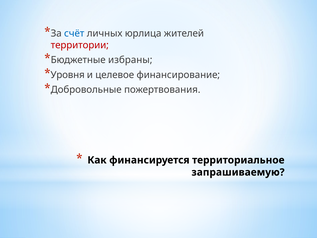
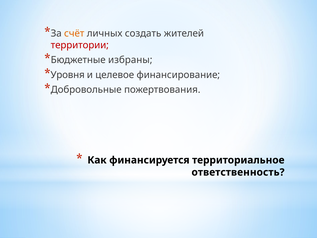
счёт colour: blue -> orange
юрлица: юрлица -> создать
запрашиваемую: запрашиваемую -> ответственность
